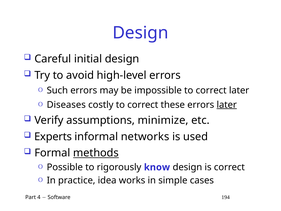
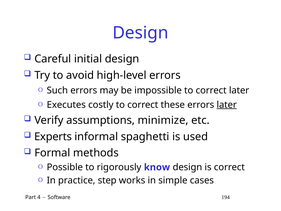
Diseases: Diseases -> Executes
networks: networks -> spaghetti
methods underline: present -> none
idea: idea -> step
